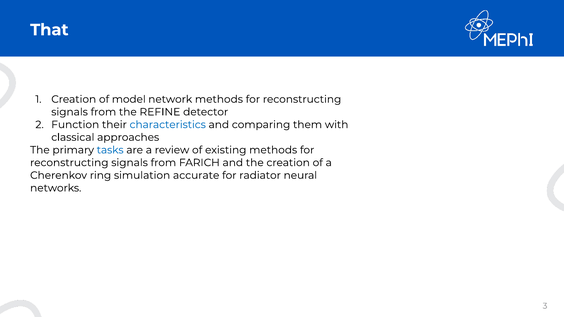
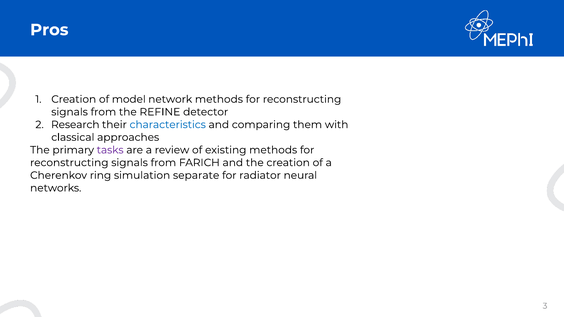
That: That -> Pros
Function: Function -> Research
tasks colour: blue -> purple
accurate: accurate -> separate
